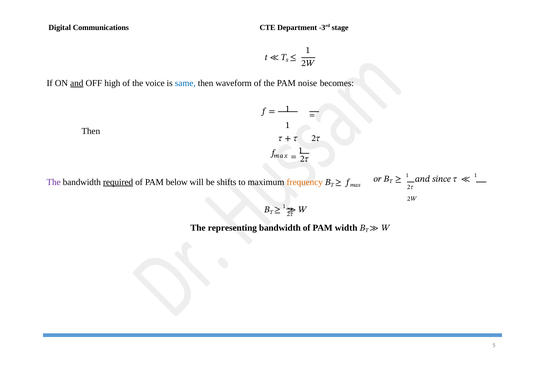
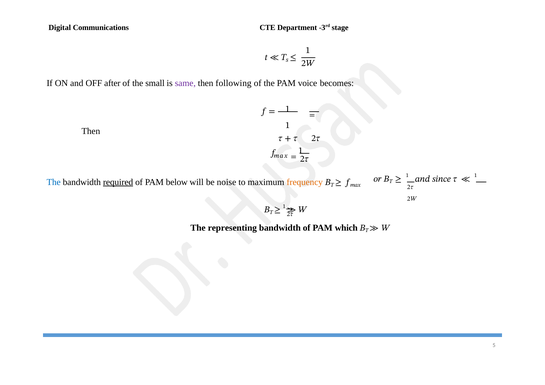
and underline: present -> none
high: high -> after
voice: voice -> small
same colour: blue -> purple
waveform: waveform -> following
noise: noise -> voice
The at (54, 182) colour: purple -> blue
shifts: shifts -> noise
width: width -> which
